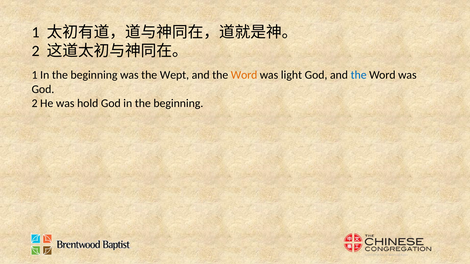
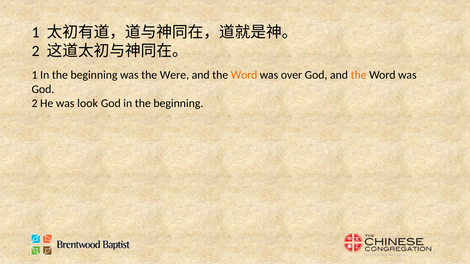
Wept: Wept -> Were
light: light -> over
the at (359, 75) colour: blue -> orange
hold: hold -> look
